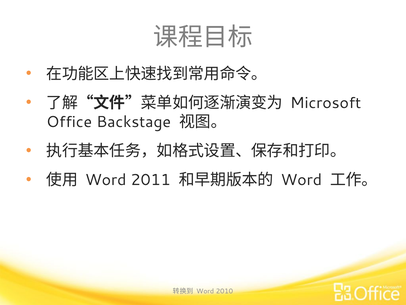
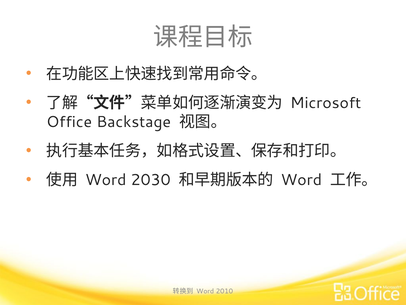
2011: 2011 -> 2030
